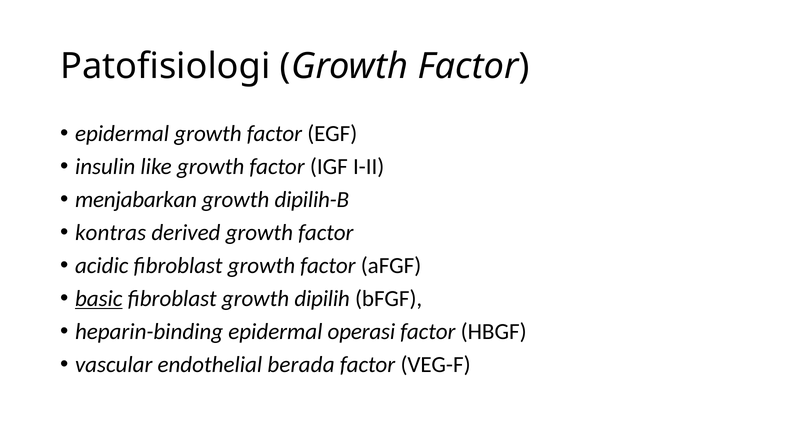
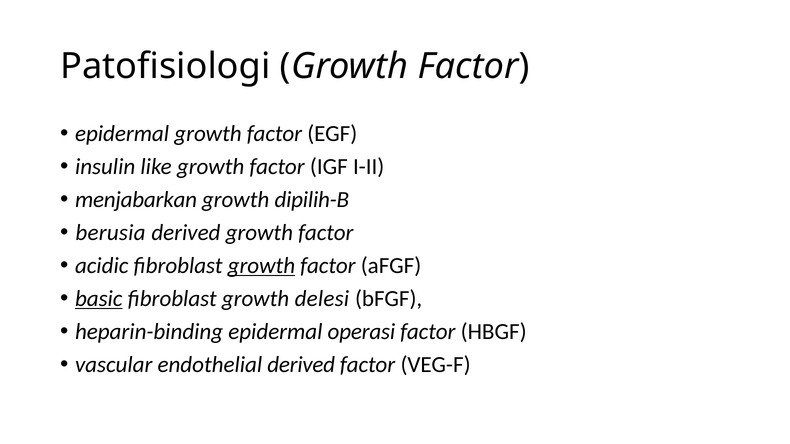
kontras: kontras -> berusia
growth at (261, 266) underline: none -> present
dipilih: dipilih -> delesi
endothelial berada: berada -> derived
